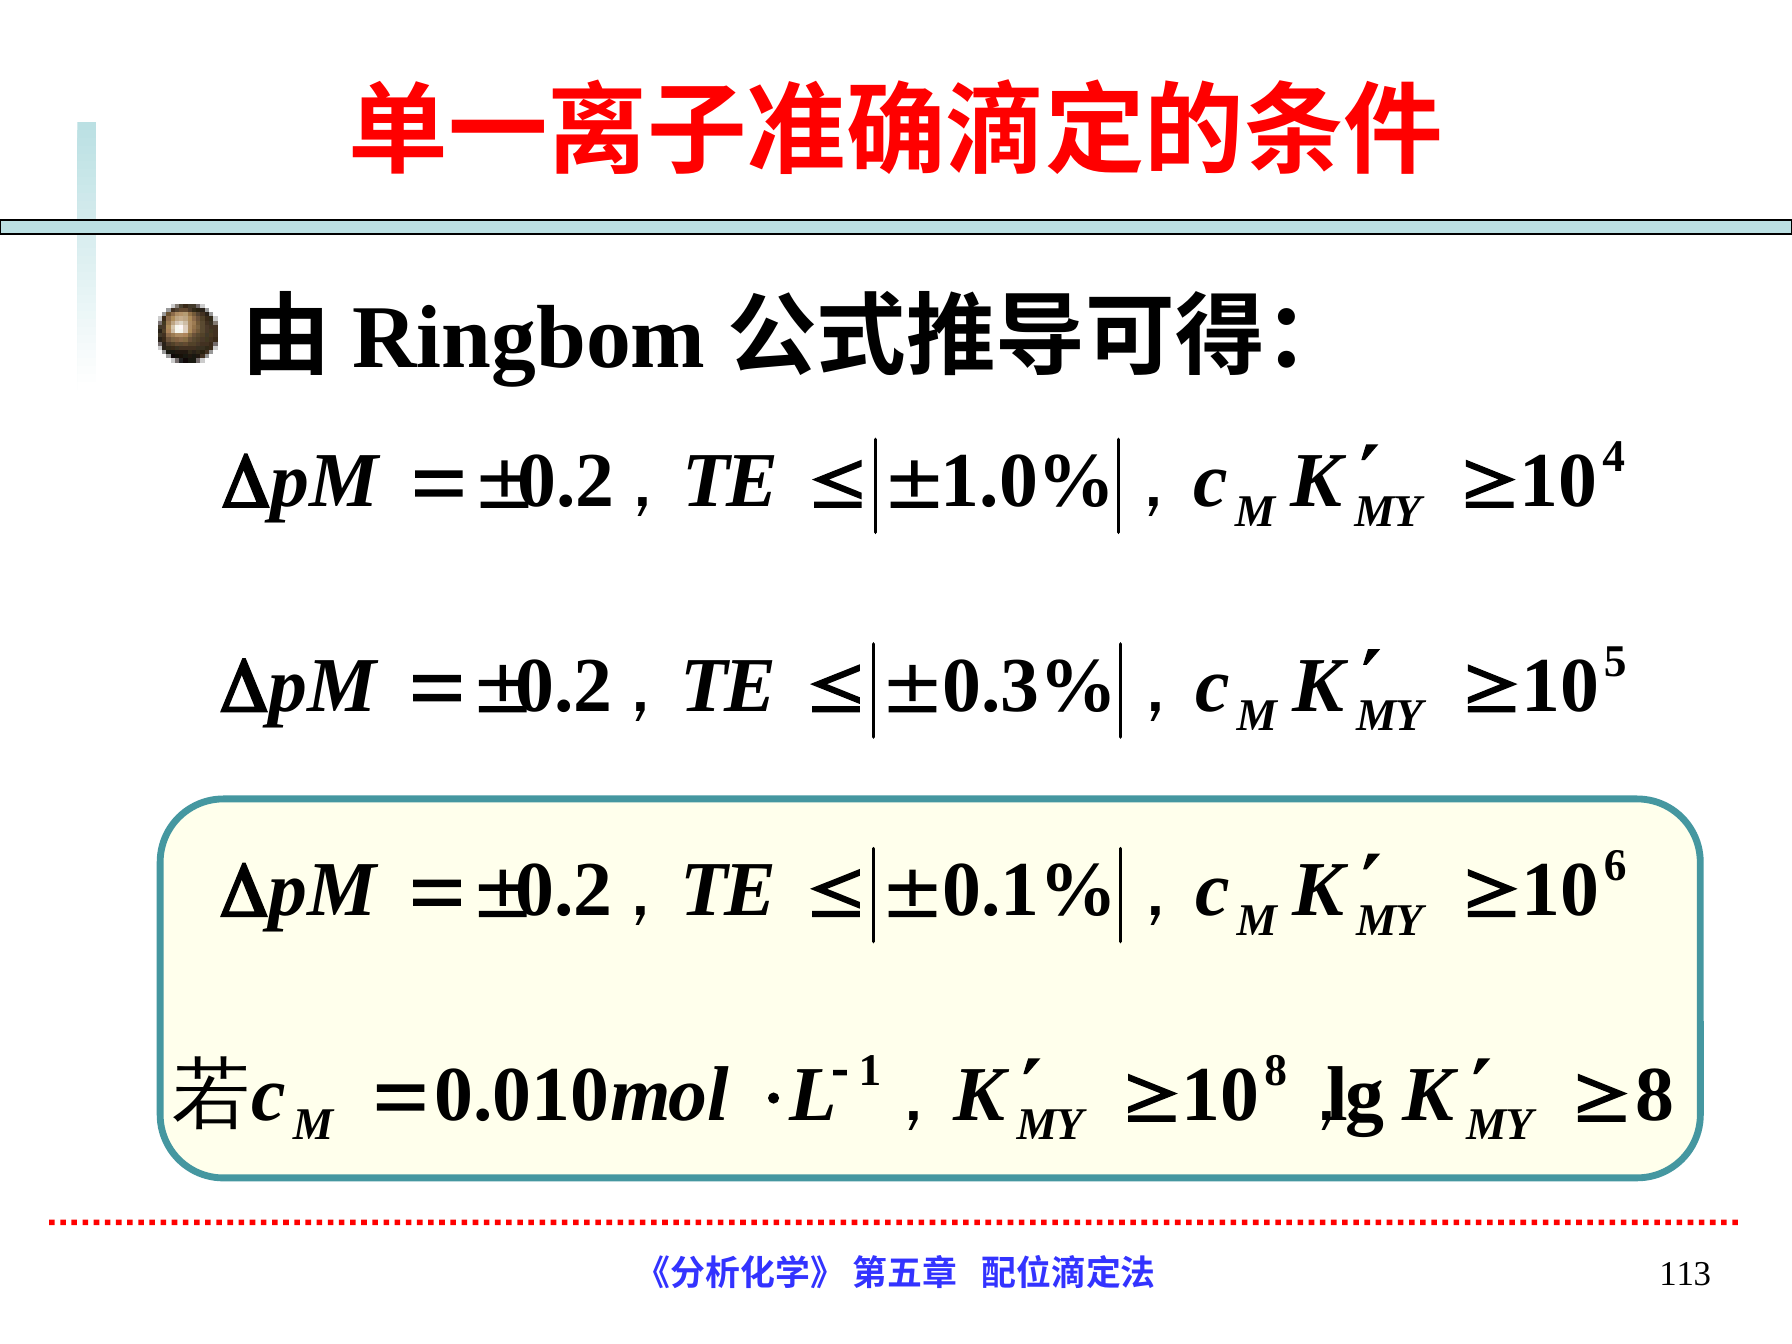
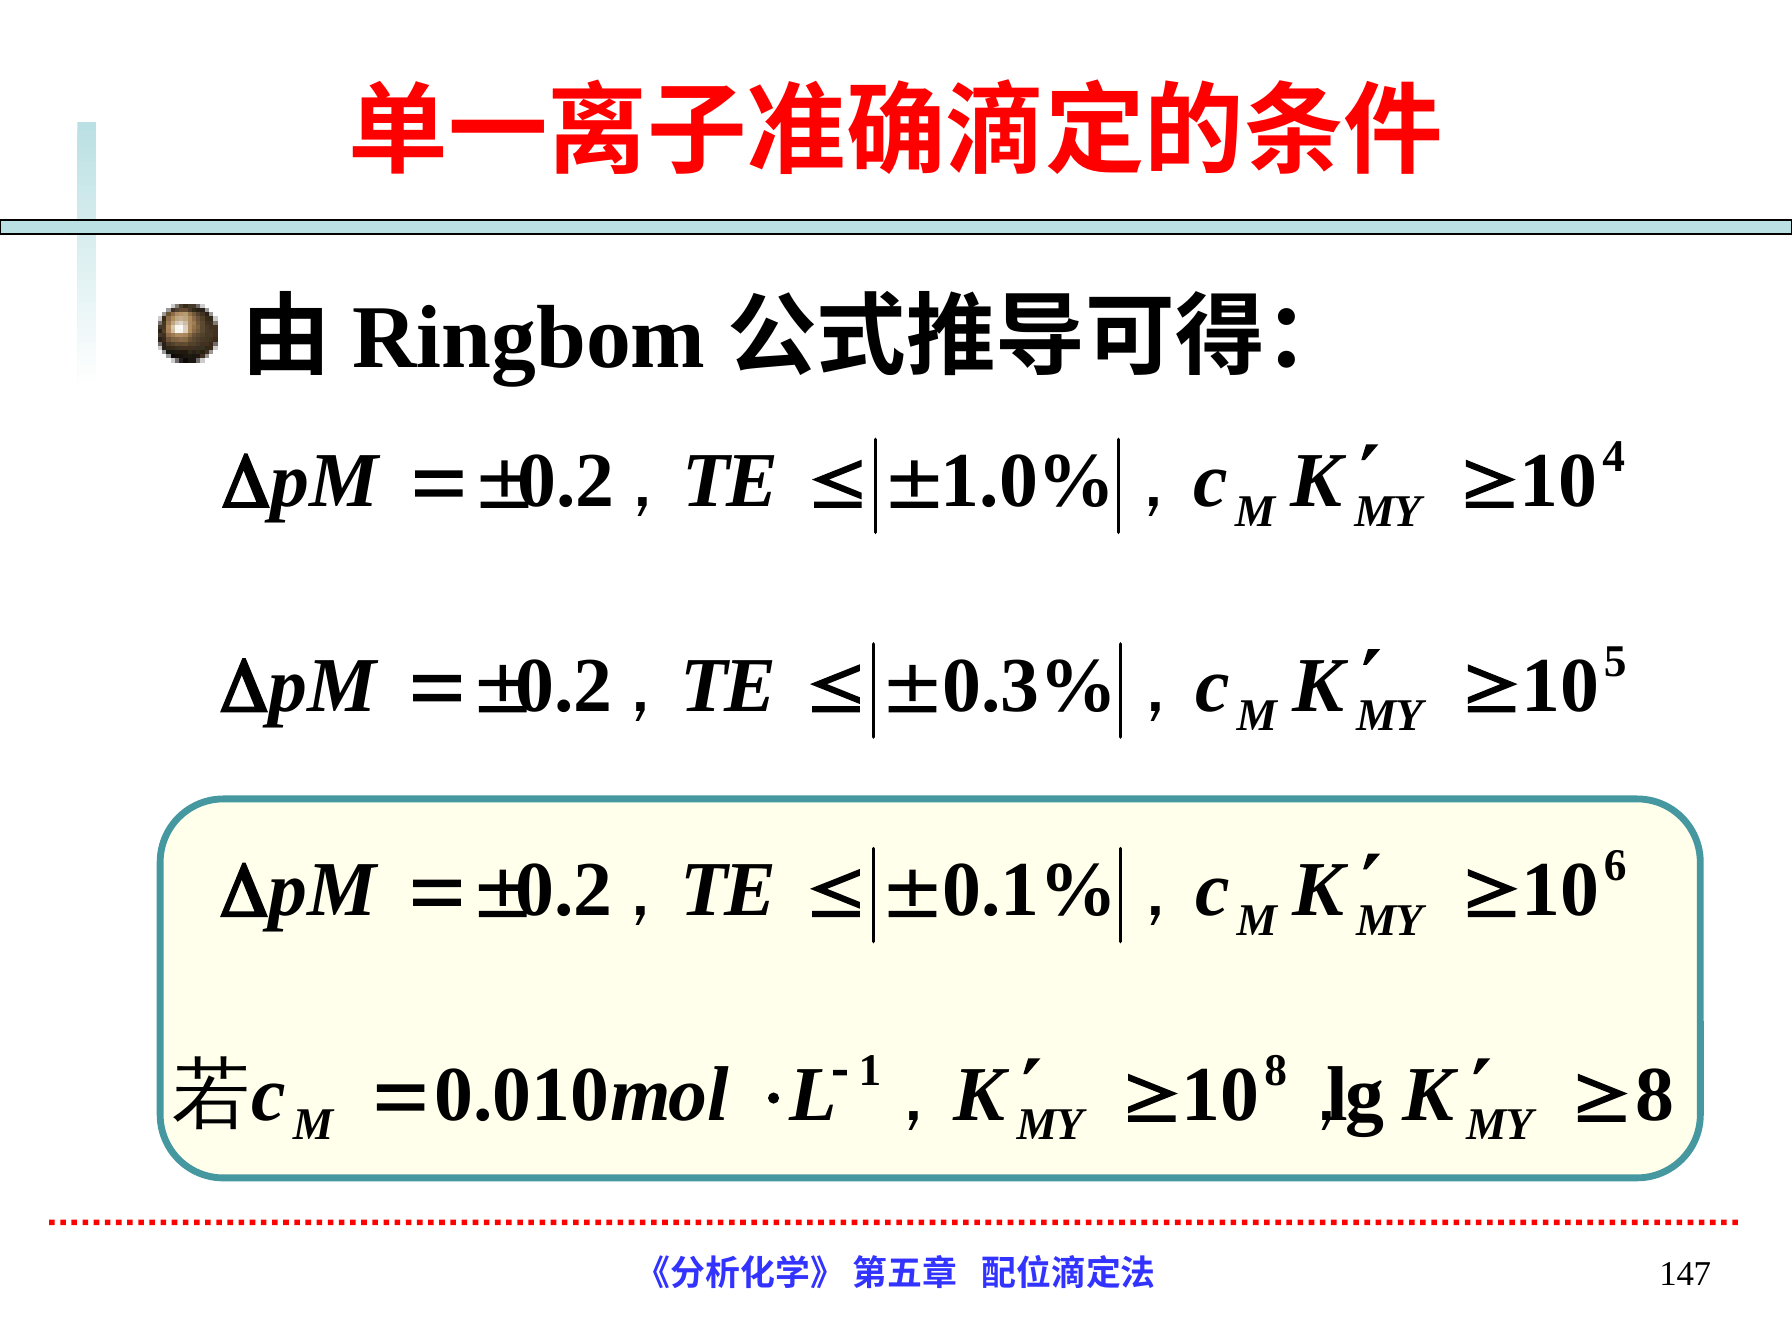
113: 113 -> 147
